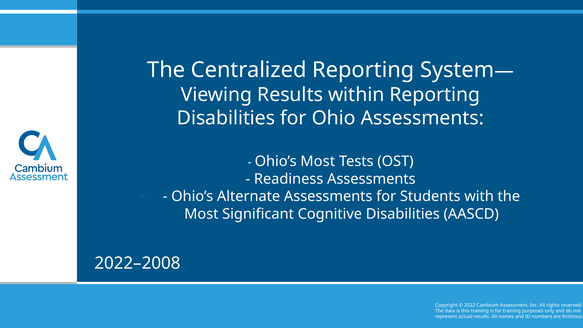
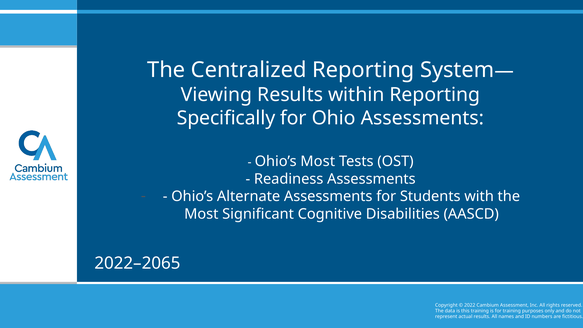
Disabilities at (226, 118): Disabilities -> Specifically
2022–2008: 2022–2008 -> 2022–2065
